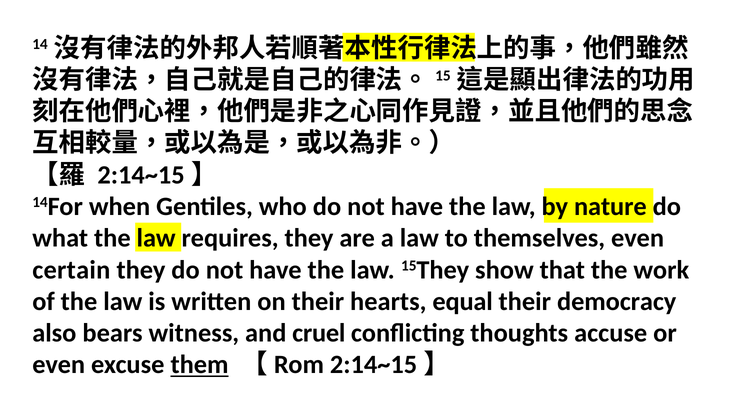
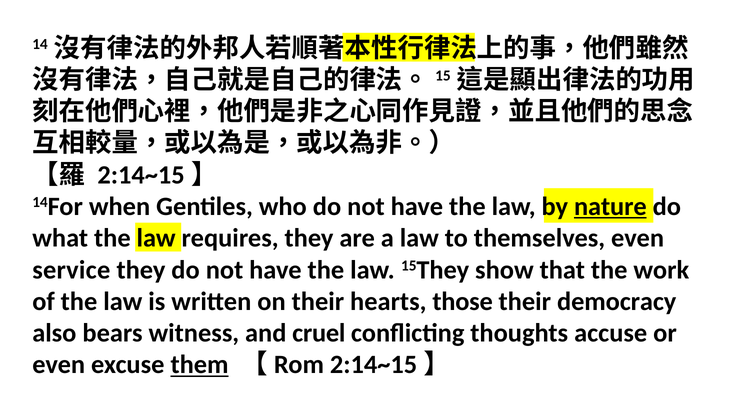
nature underline: none -> present
certain: certain -> service
equal: equal -> those
